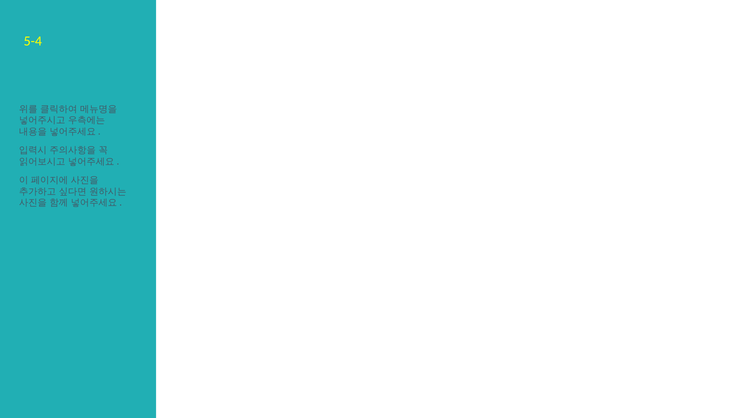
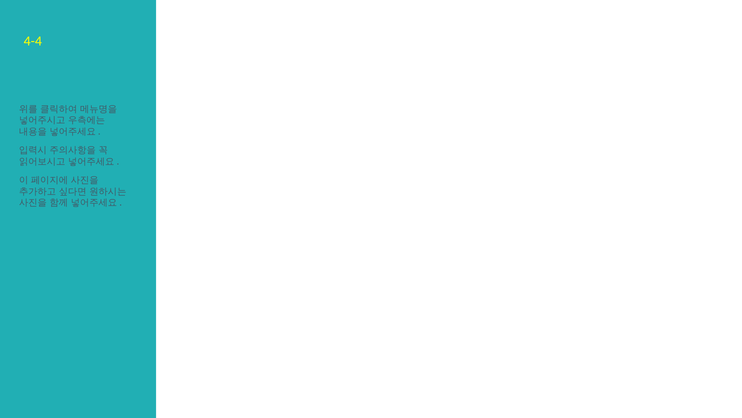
5-4: 5-4 -> 4-4
